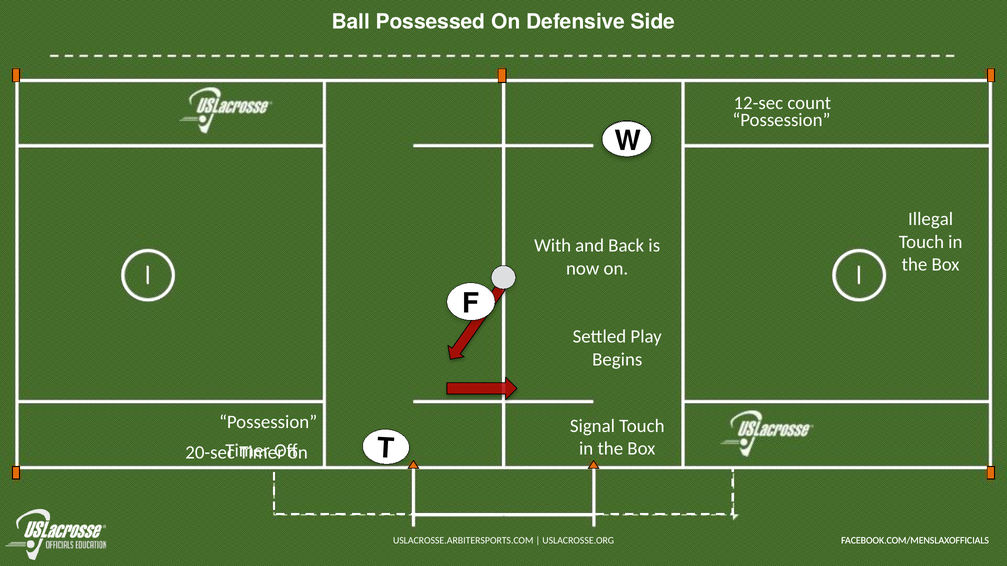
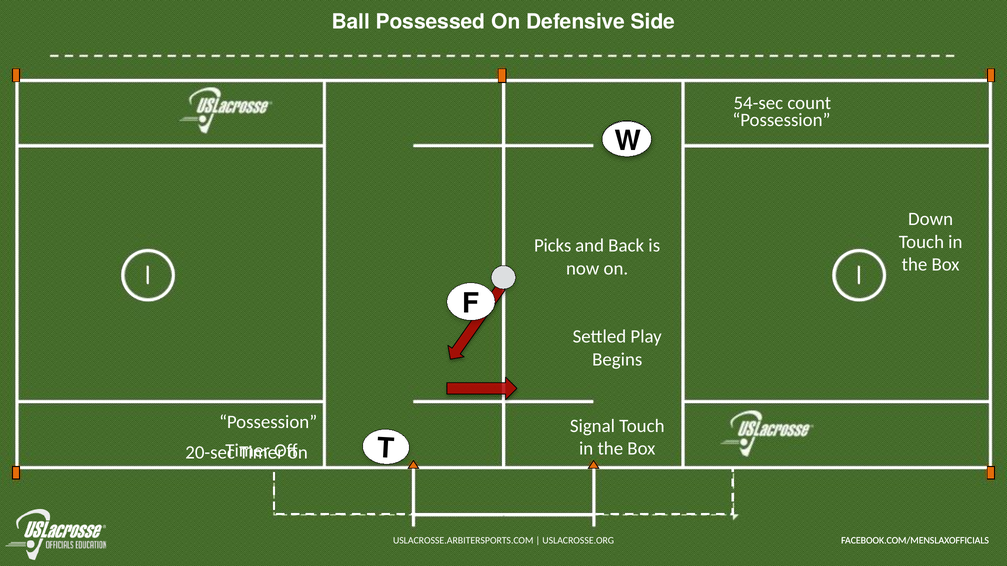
12-sec: 12-sec -> 54-sec
Illegal: Illegal -> Down
With: With -> Picks
